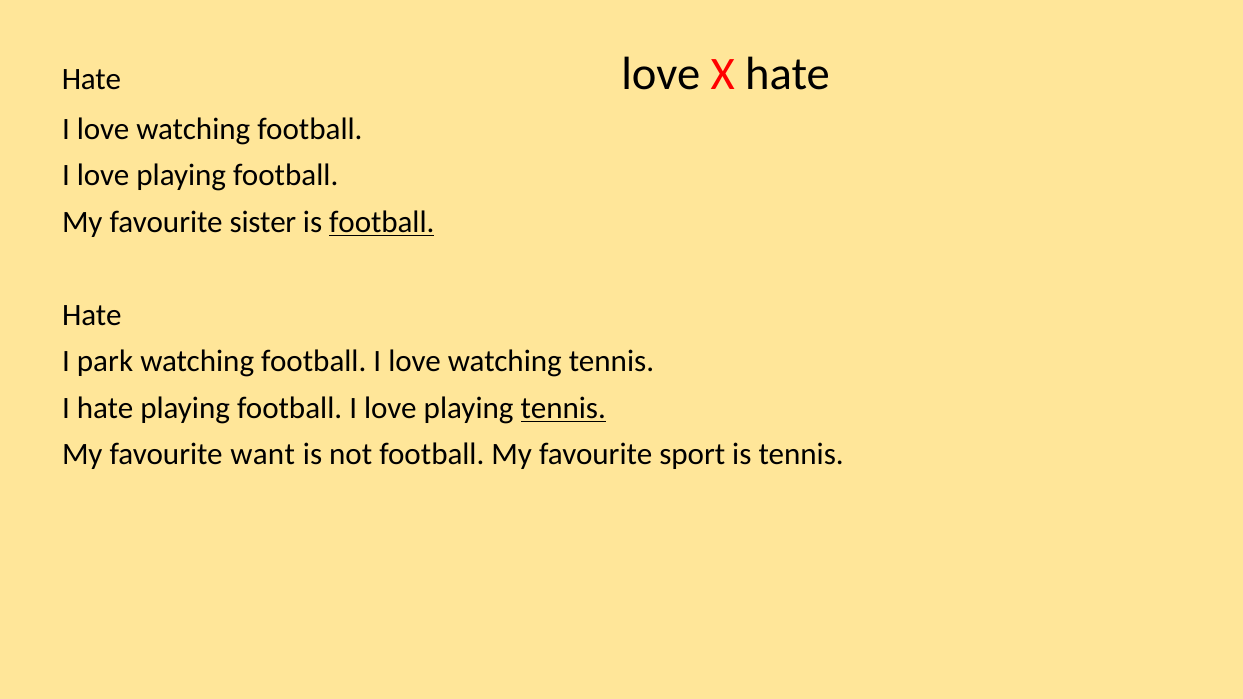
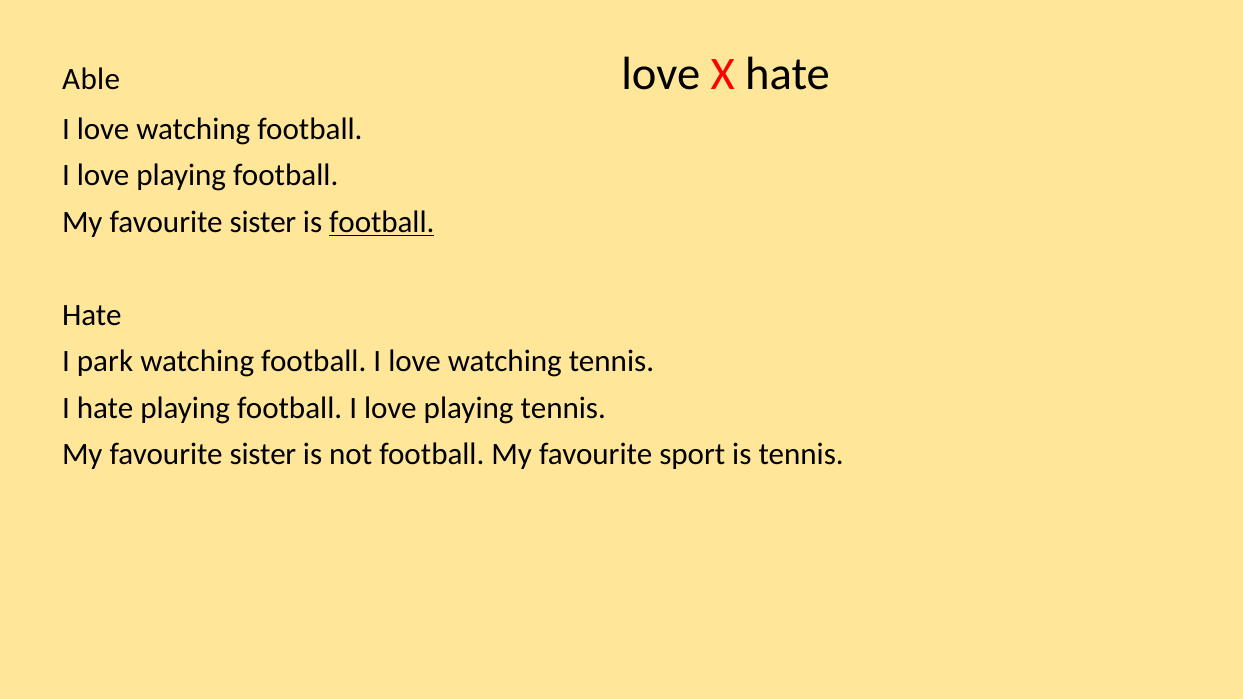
Hate at (91, 79): Hate -> Able
tennis at (563, 408) underline: present -> none
want at (263, 455): want -> sister
